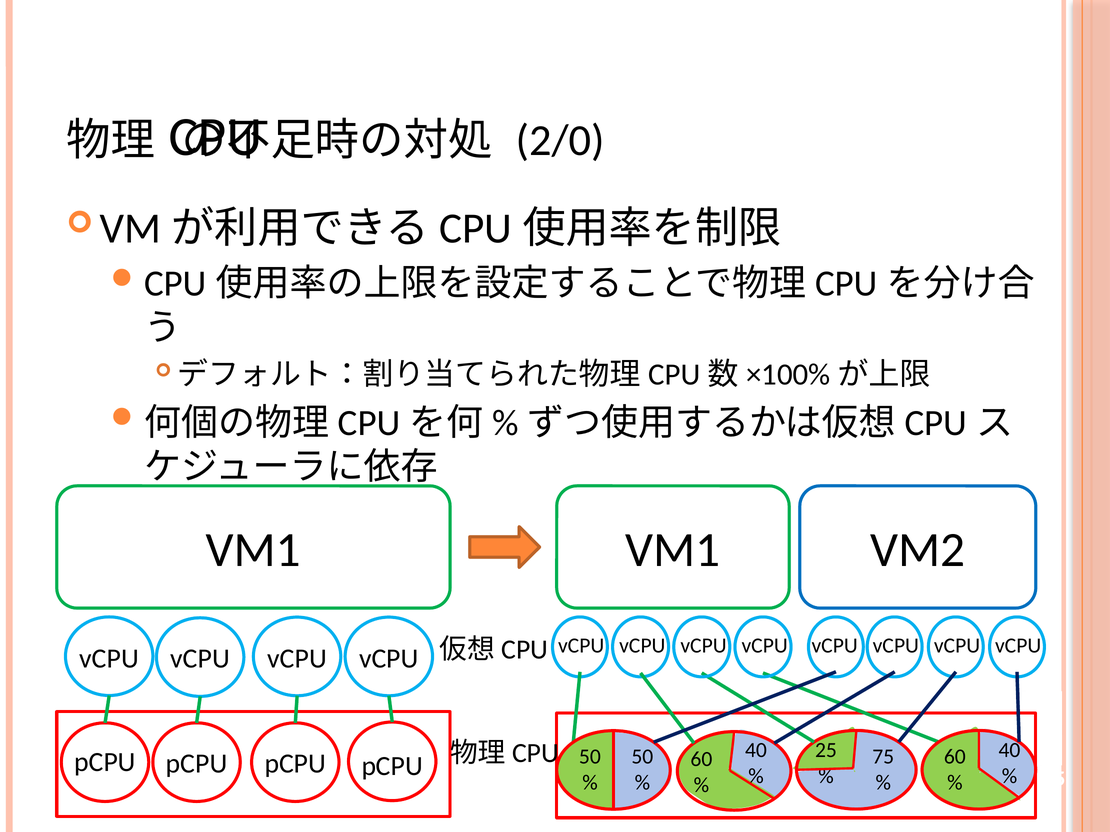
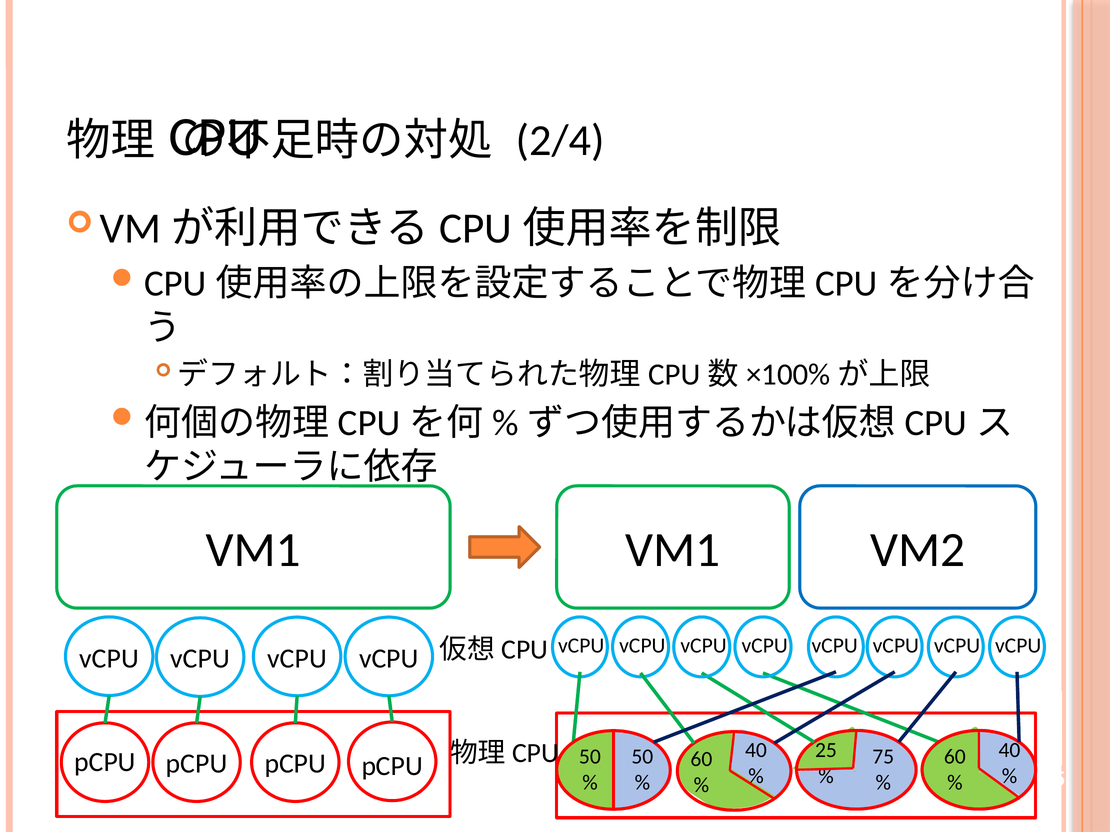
2/0: 2/0 -> 2/4
